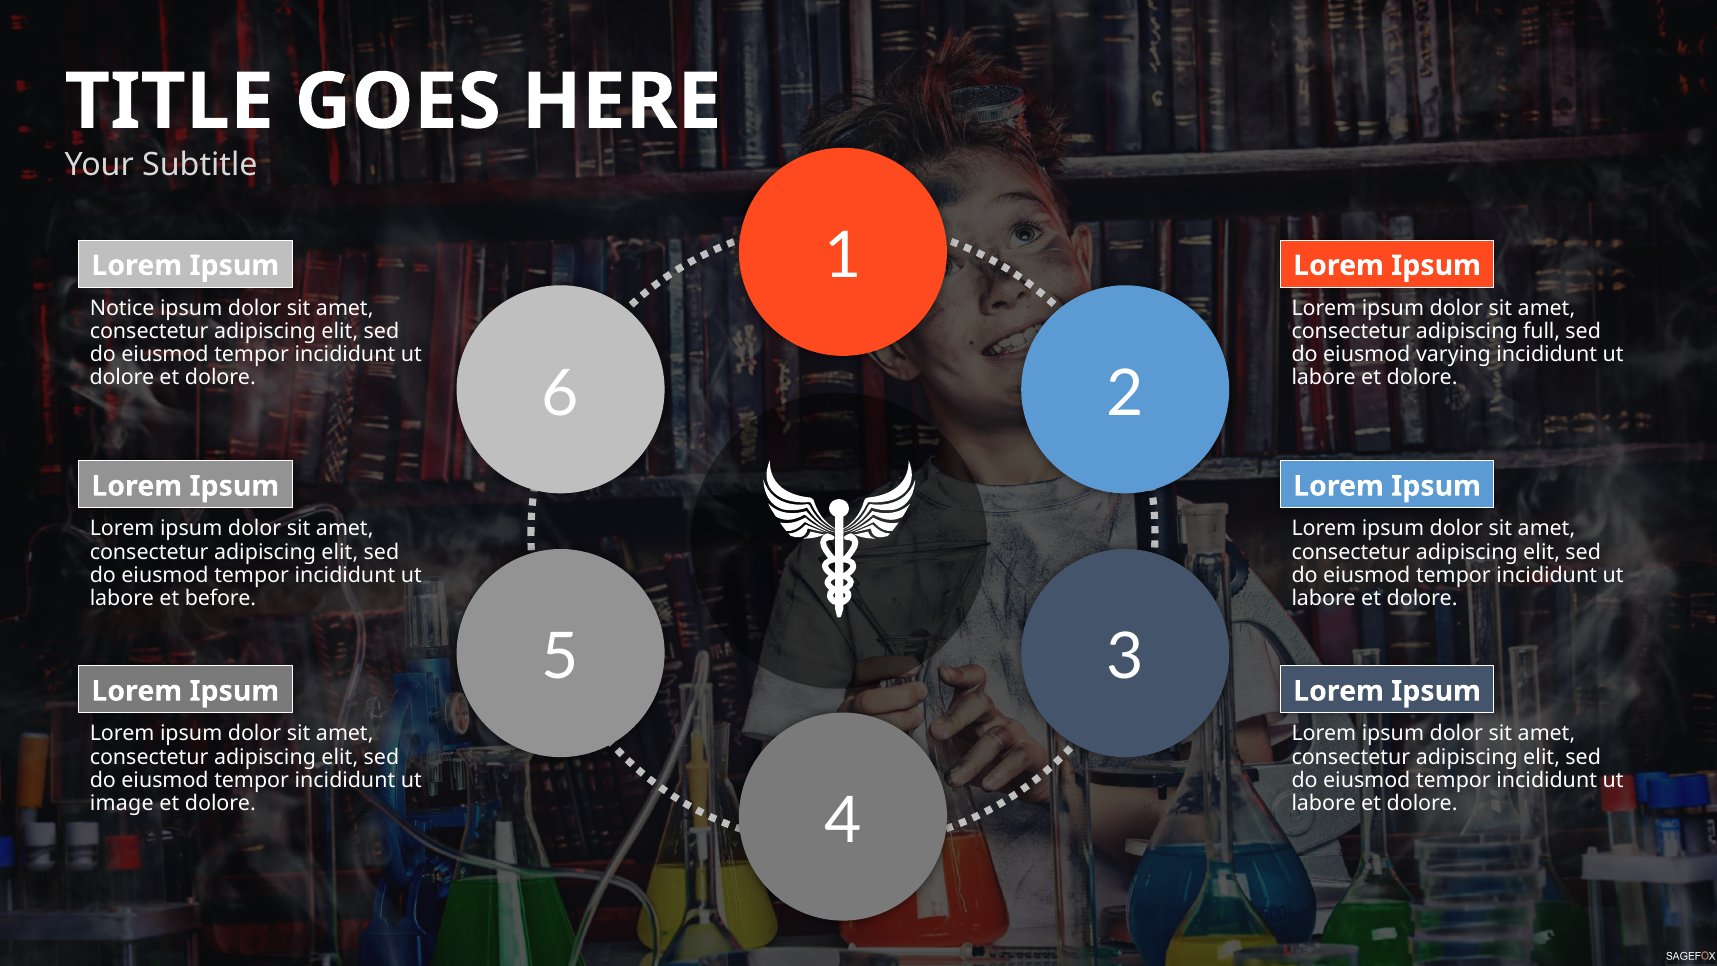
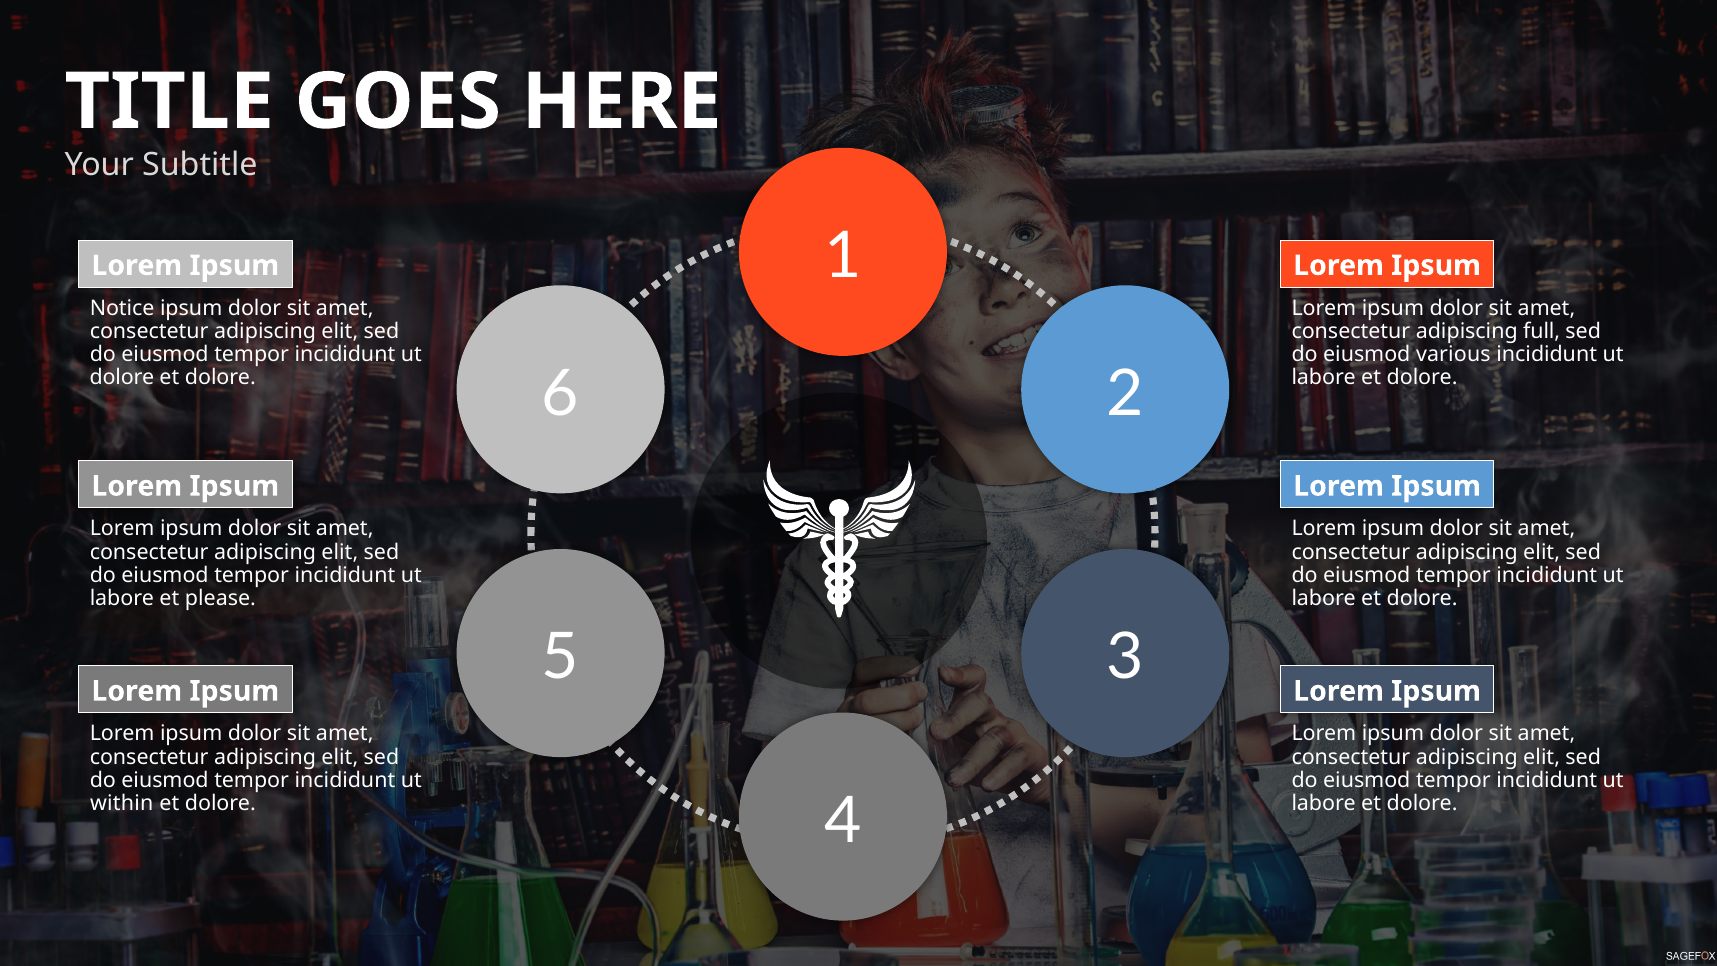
varying: varying -> various
before: before -> please
image: image -> within
